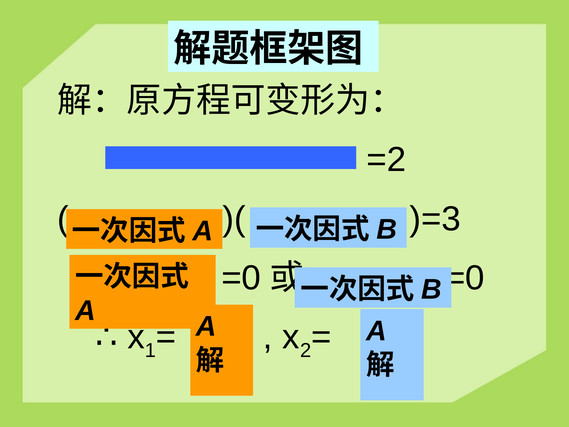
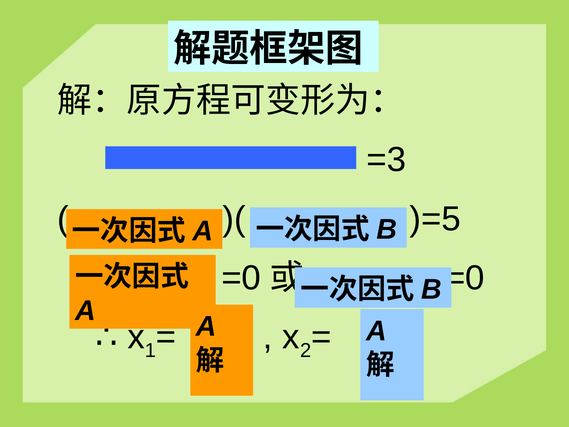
=2: =2 -> =3
)=3: )=3 -> )=5
